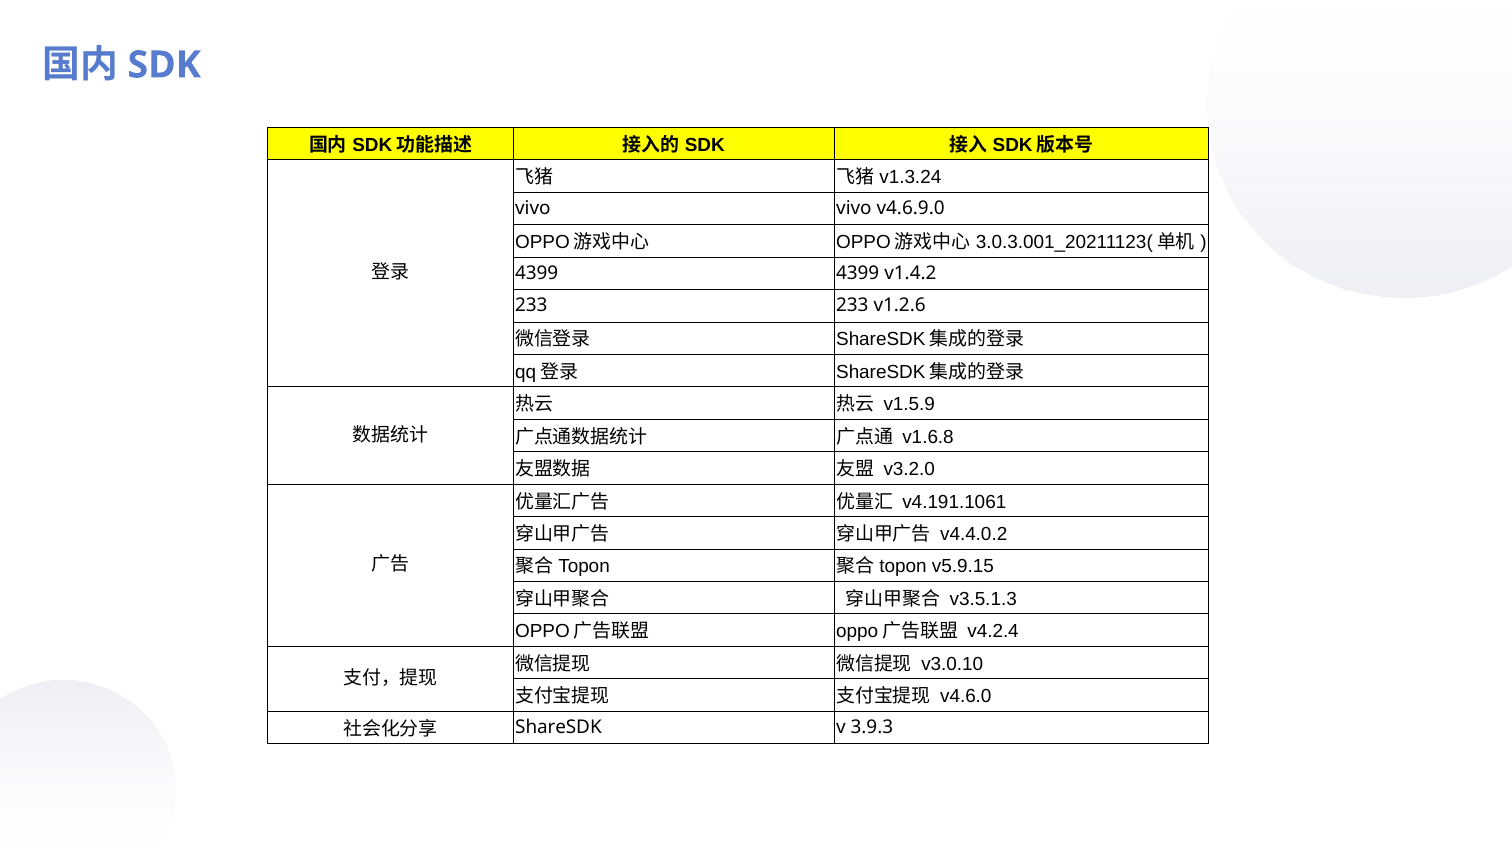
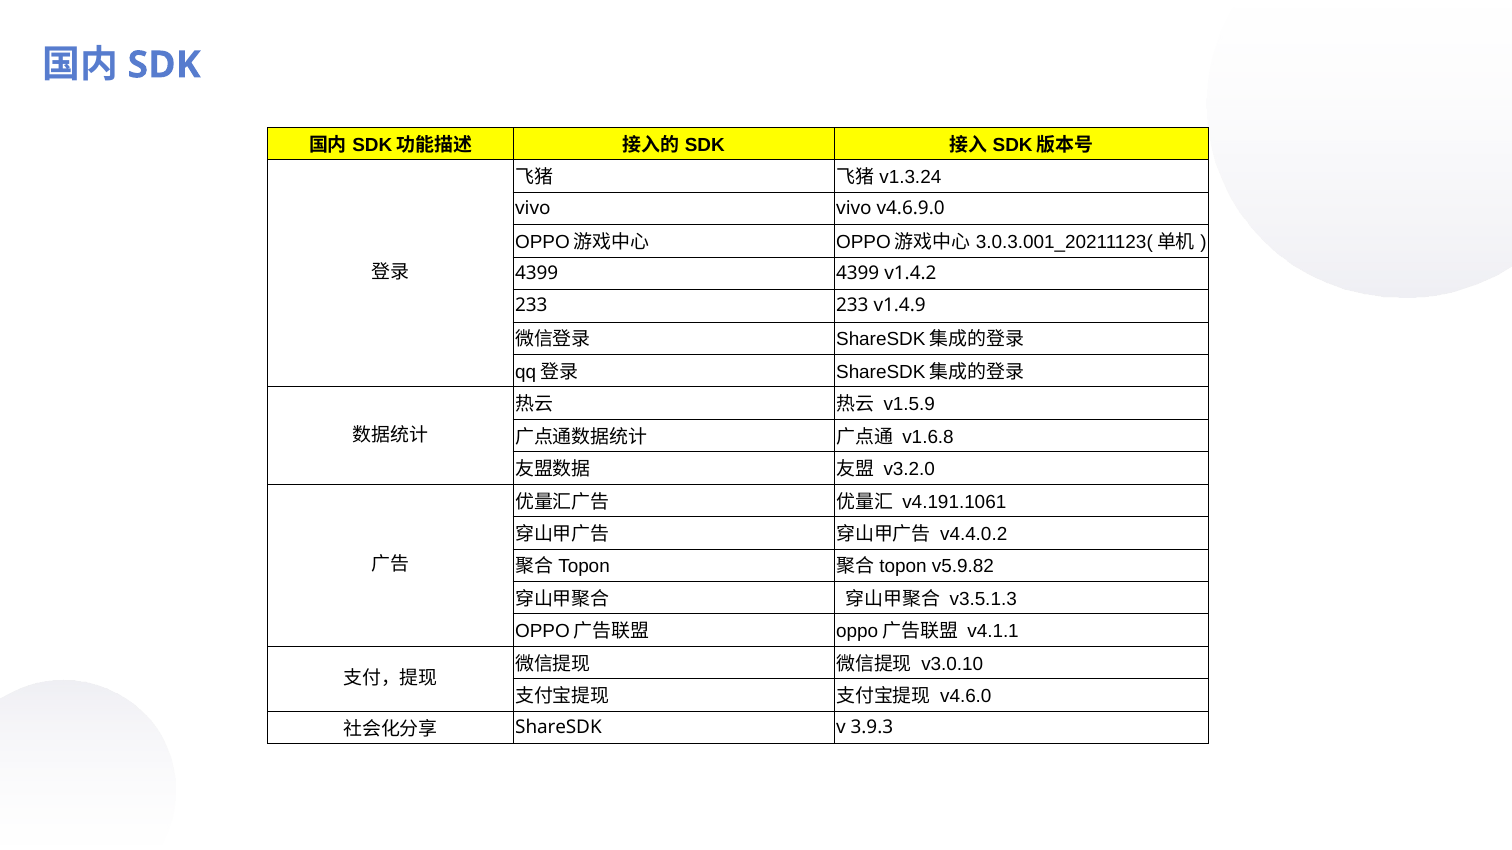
v1.2.6: v1.2.6 -> v1.4.9
v5.9.15: v5.9.15 -> v5.9.82
v4.2.4: v4.2.4 -> v4.1.1
